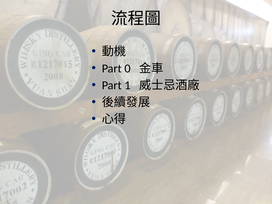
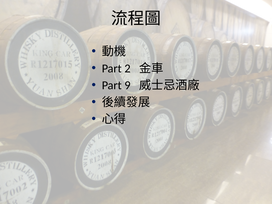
0: 0 -> 2
1: 1 -> 9
